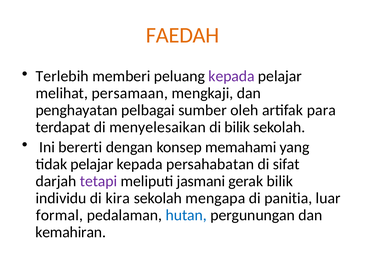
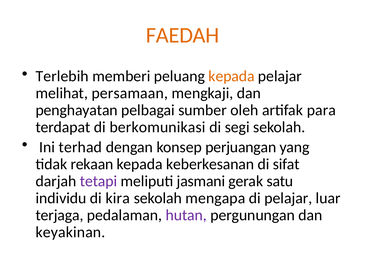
kepada at (232, 76) colour: purple -> orange
menyelesaikan: menyelesaikan -> berkomunikasi
di bilik: bilik -> segi
bererti: bererti -> terhad
memahami: memahami -> perjuangan
tidak pelajar: pelajar -> rekaan
persahabatan: persahabatan -> keberkesanan
gerak bilik: bilik -> satu
di panitia: panitia -> pelajar
formal: formal -> terjaga
hutan colour: blue -> purple
kemahiran: kemahiran -> keyakinan
